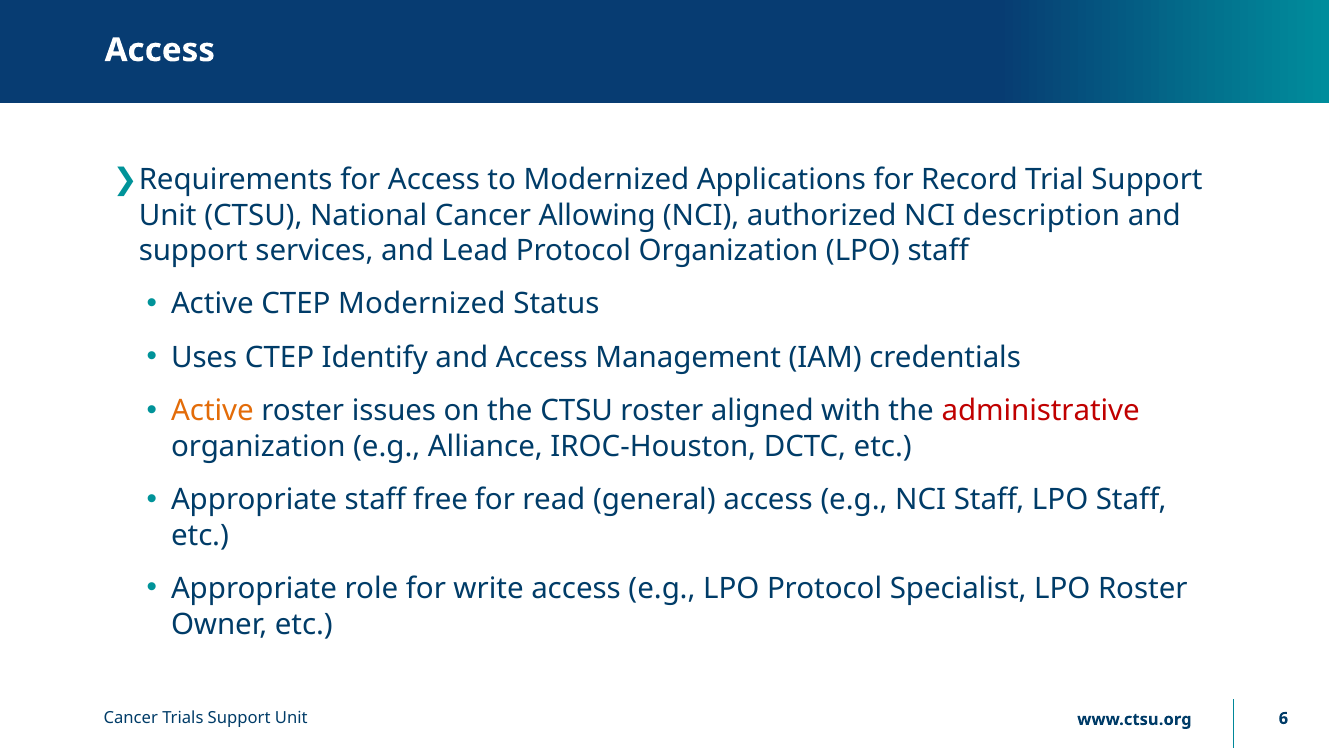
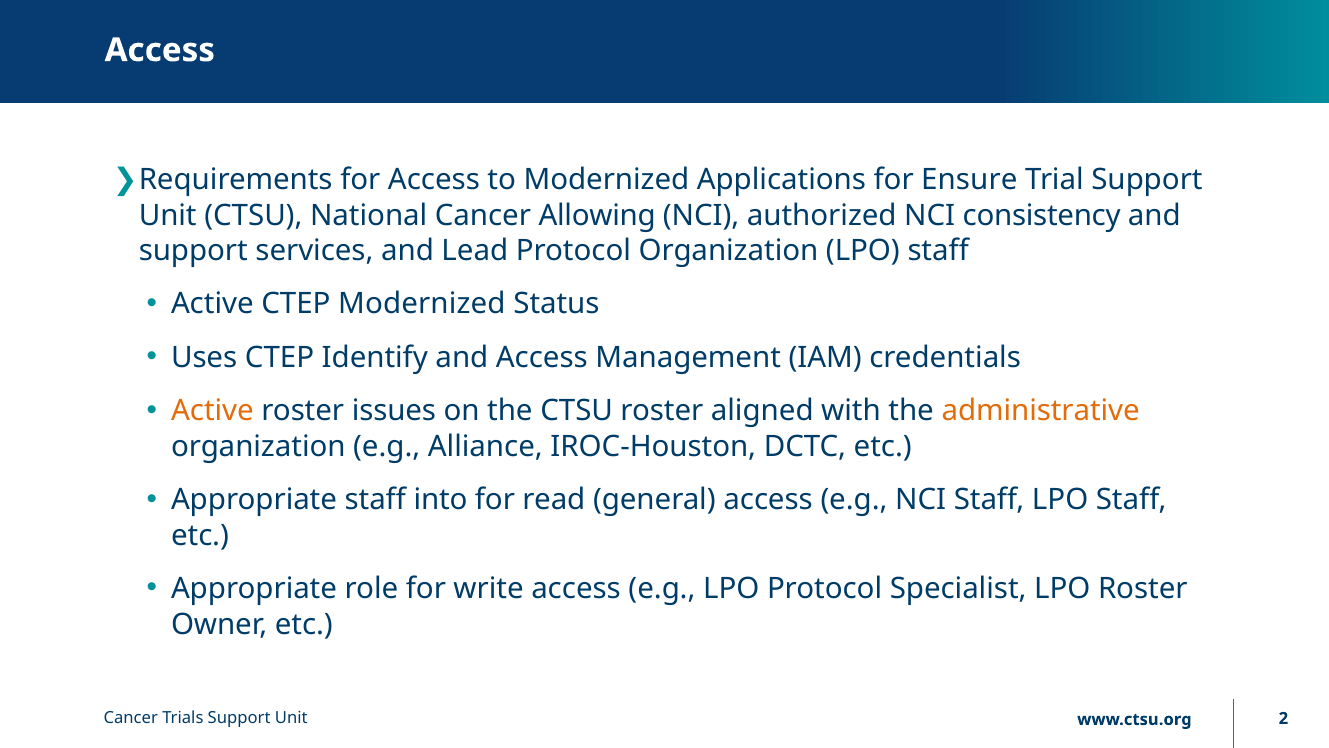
Record: Record -> Ensure
description: description -> consistency
administrative colour: red -> orange
free: free -> into
6: 6 -> 2
